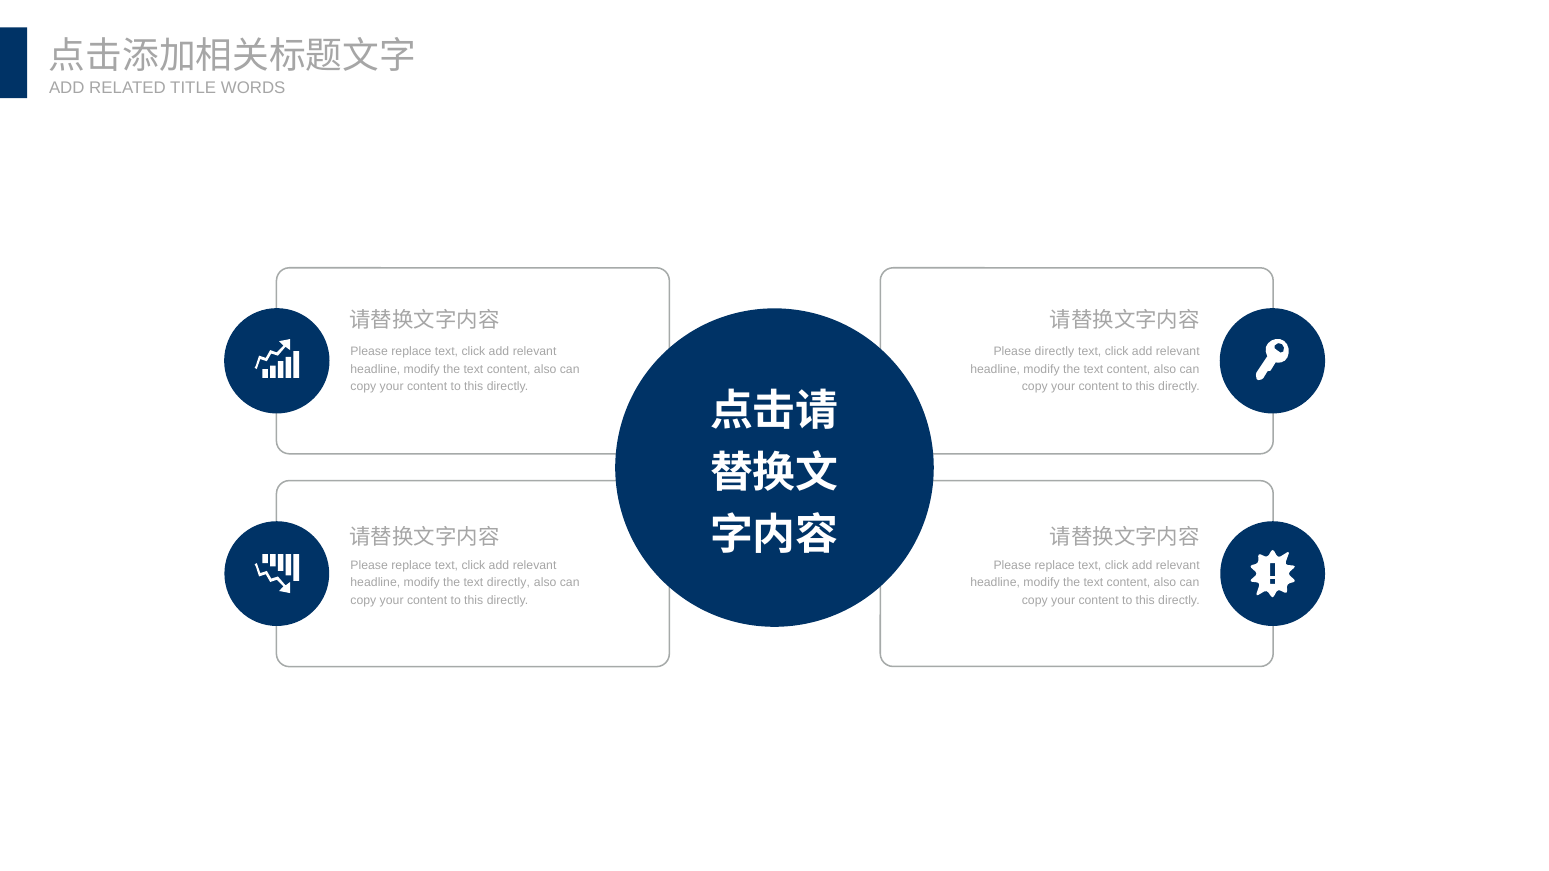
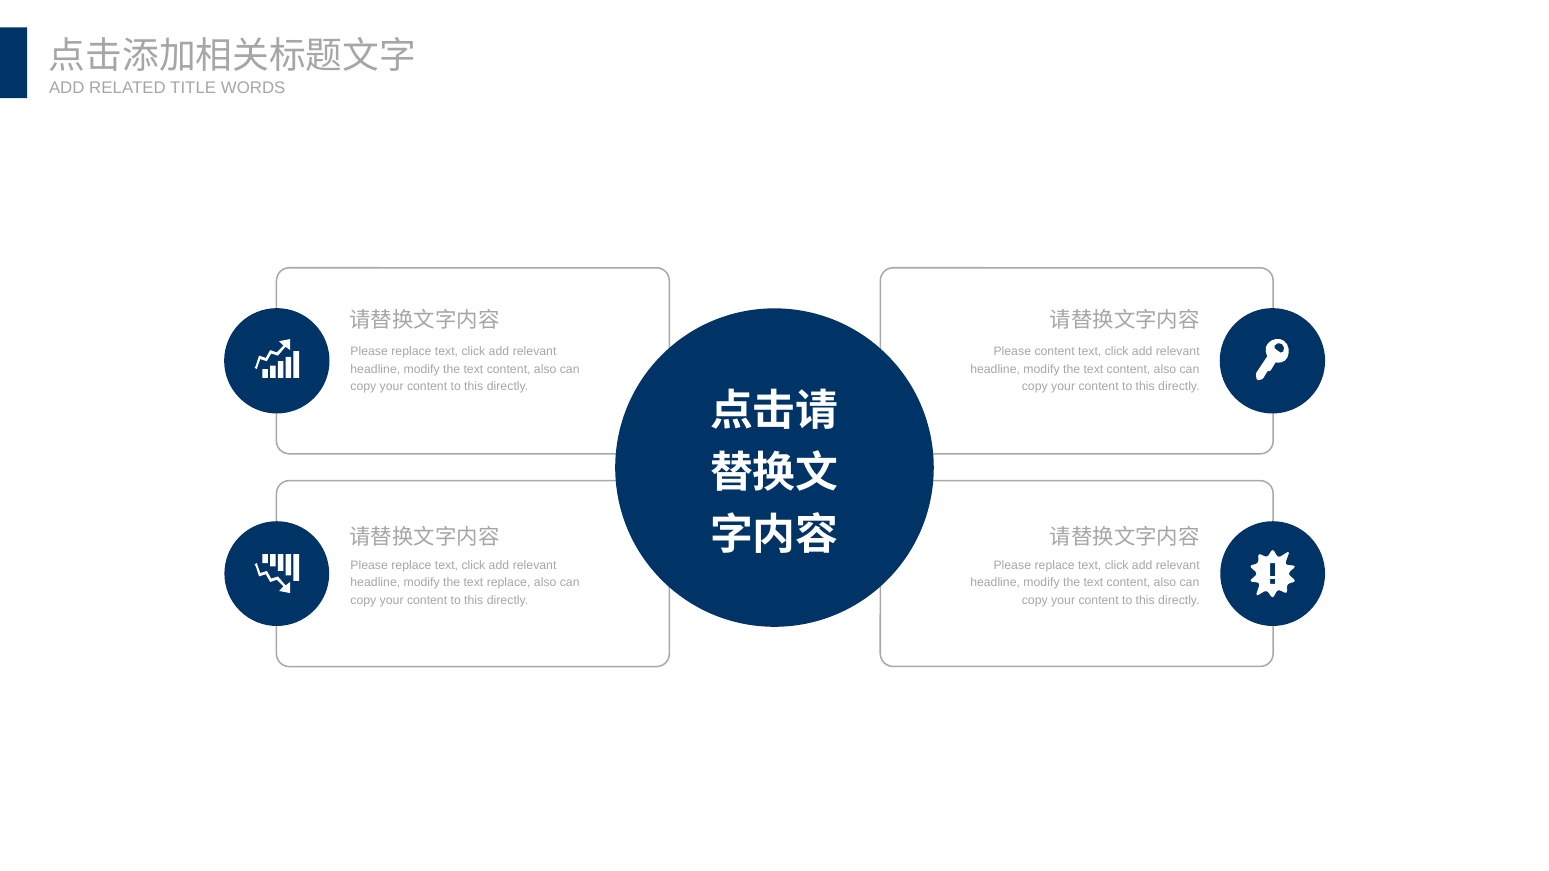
Please directly: directly -> content
text directly: directly -> replace
